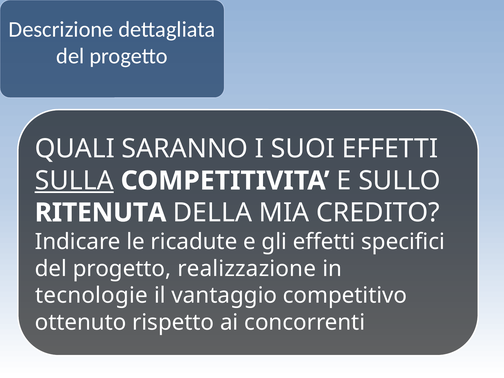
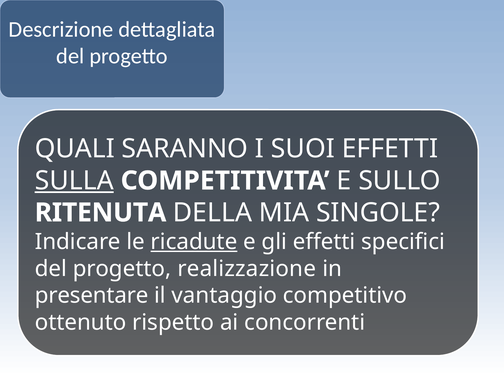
CREDITO: CREDITO -> SINGOLE
ricadute underline: none -> present
tecnologie: tecnologie -> presentare
